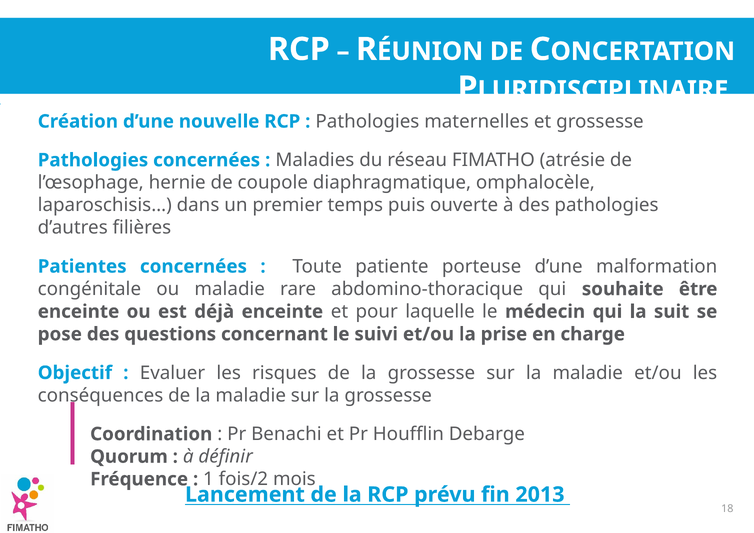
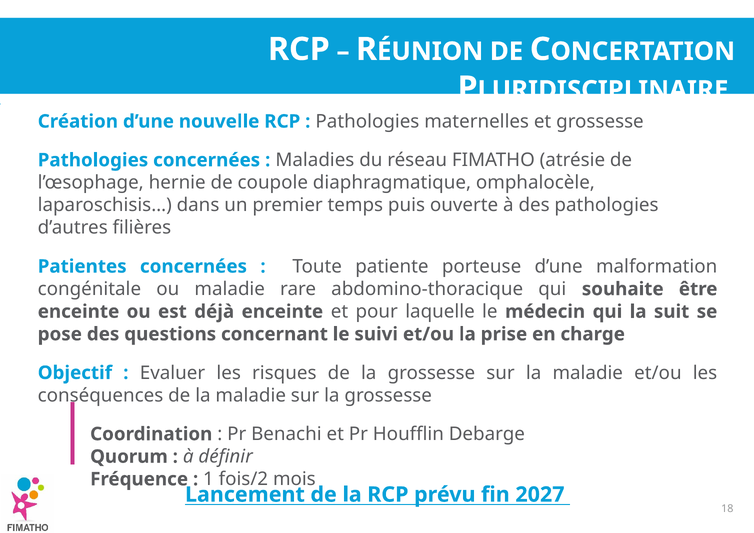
2013: 2013 -> 2027
